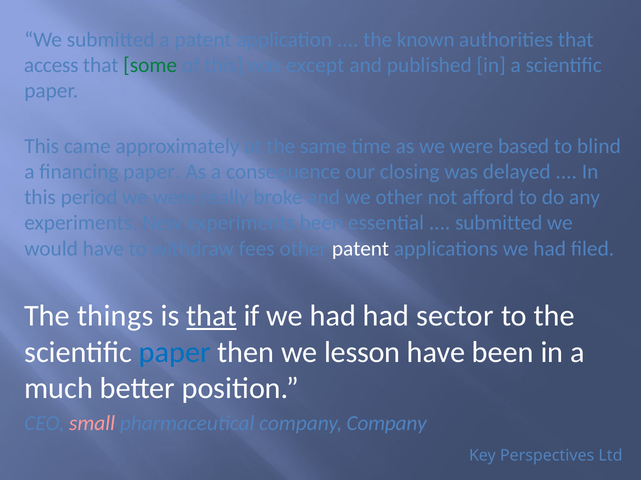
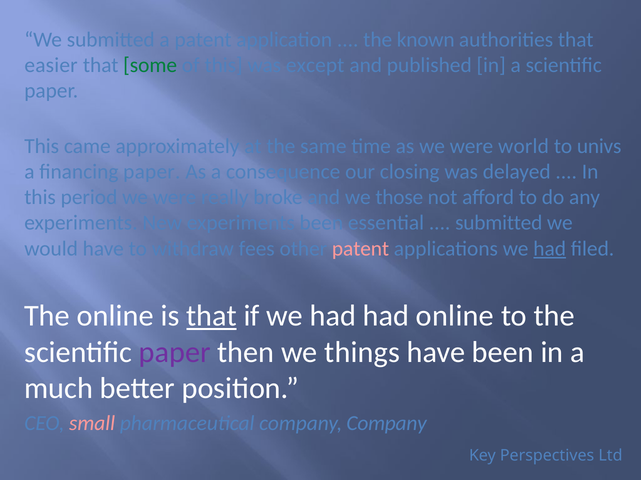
access: access -> easier
based: based -> world
blind: blind -> univs
we other: other -> those
patent at (361, 249) colour: white -> pink
had at (550, 249) underline: none -> present
The things: things -> online
had sector: sector -> online
paper at (175, 353) colour: blue -> purple
lesson: lesson -> things
